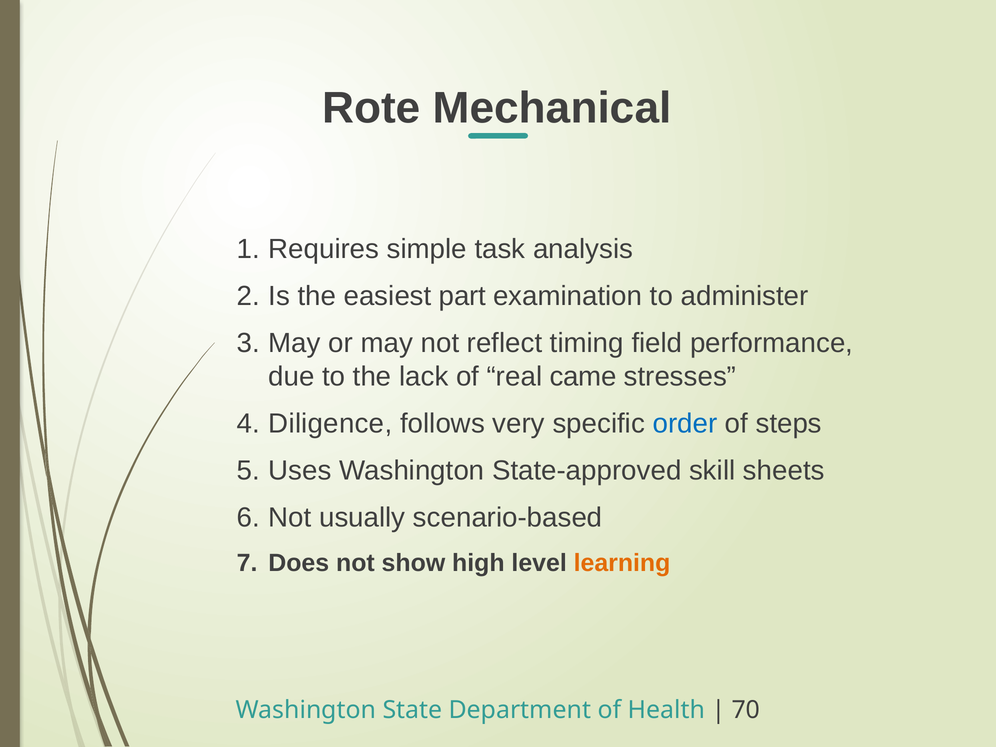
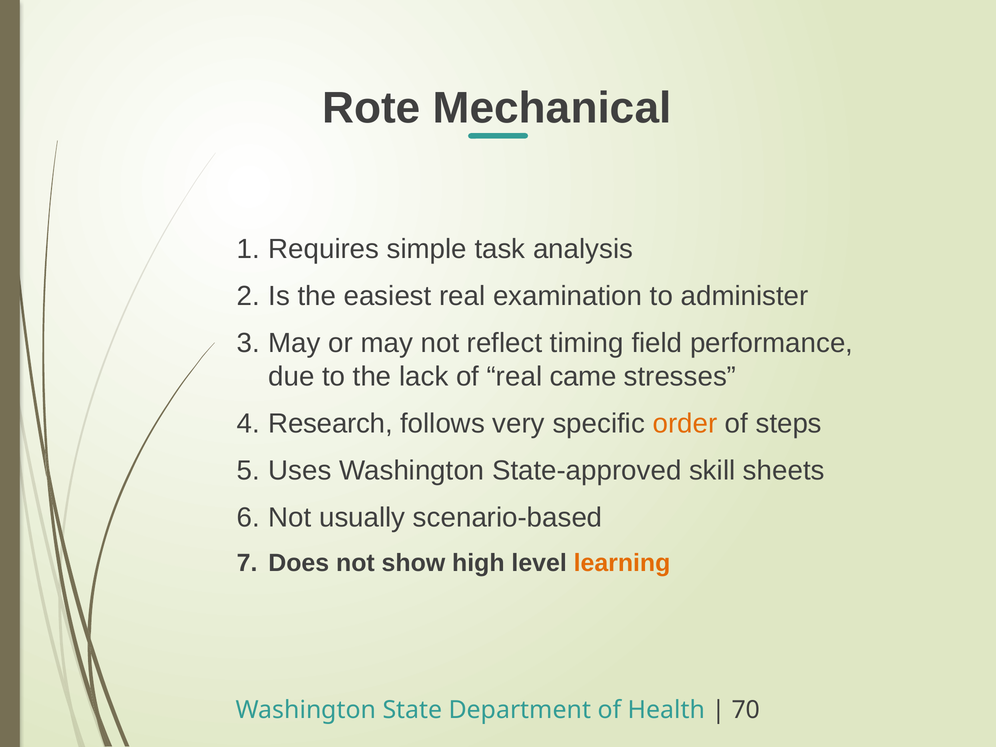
easiest part: part -> real
Diligence: Diligence -> Research
order colour: blue -> orange
